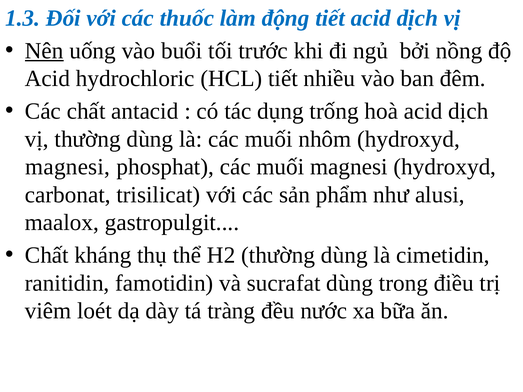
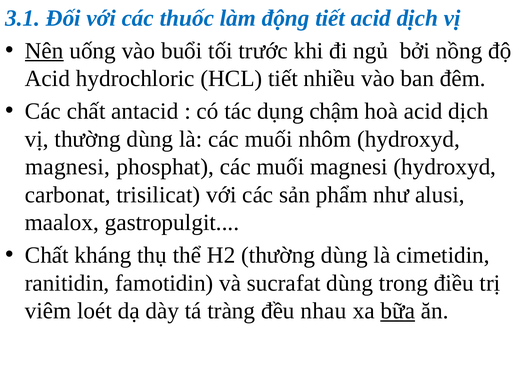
1.3: 1.3 -> 3.1
trống: trống -> chậm
nước: nước -> nhau
bữa underline: none -> present
